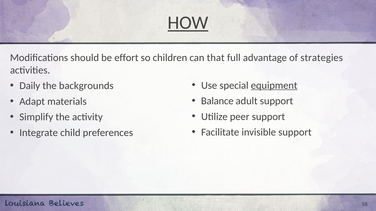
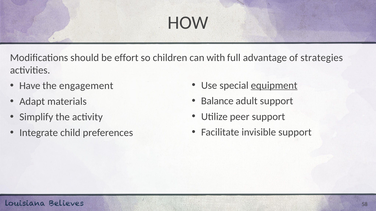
HOW underline: present -> none
that: that -> with
Daily: Daily -> Have
backgrounds: backgrounds -> engagement
